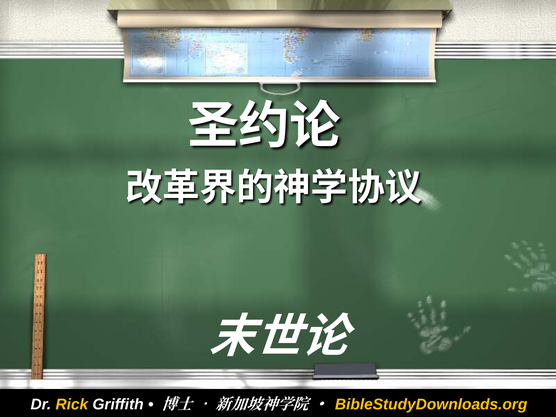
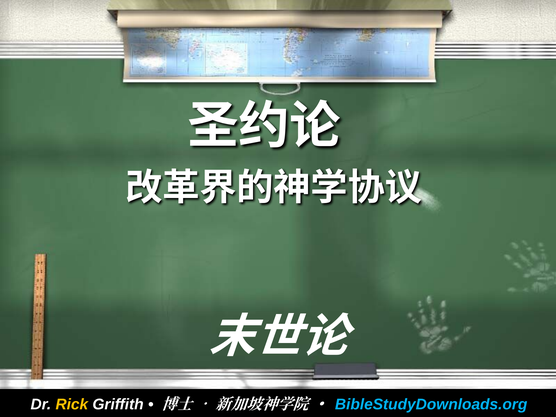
BibleStudyDownloads.org colour: yellow -> light blue
